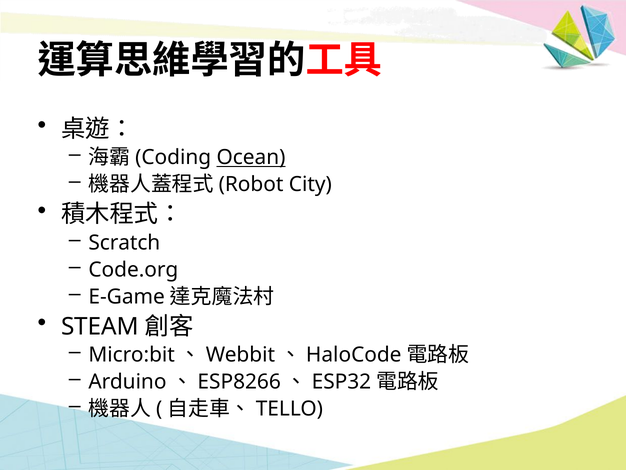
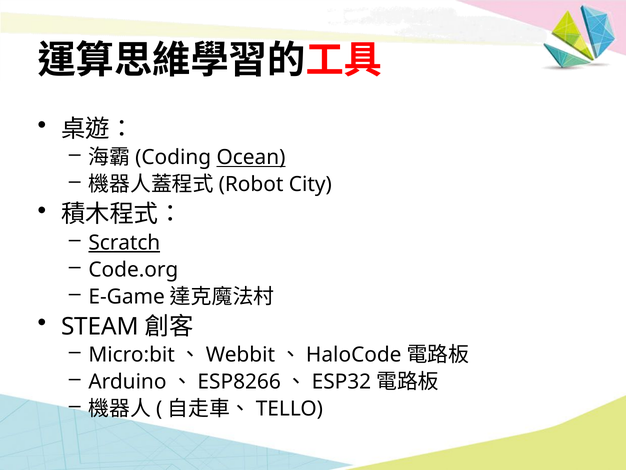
Scratch underline: none -> present
